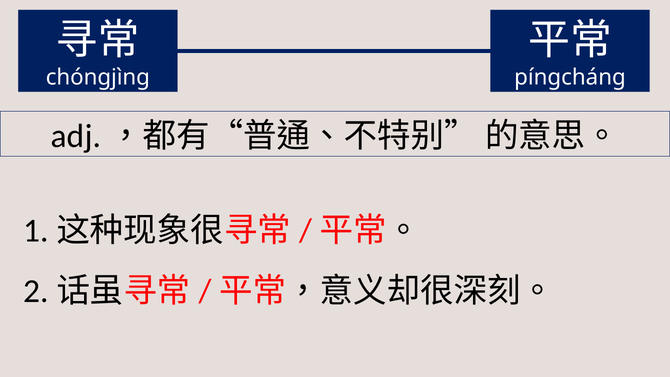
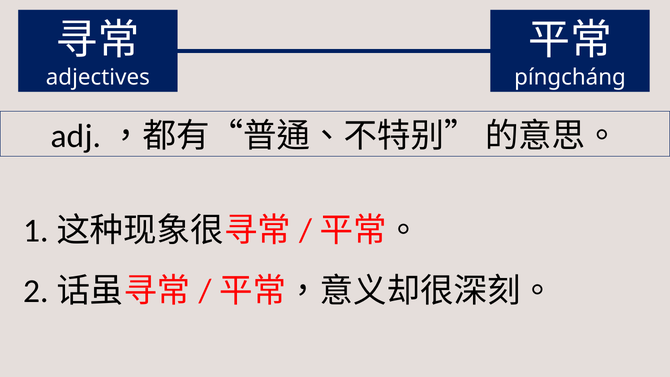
chóngjìng: chóngjìng -> adjectives
